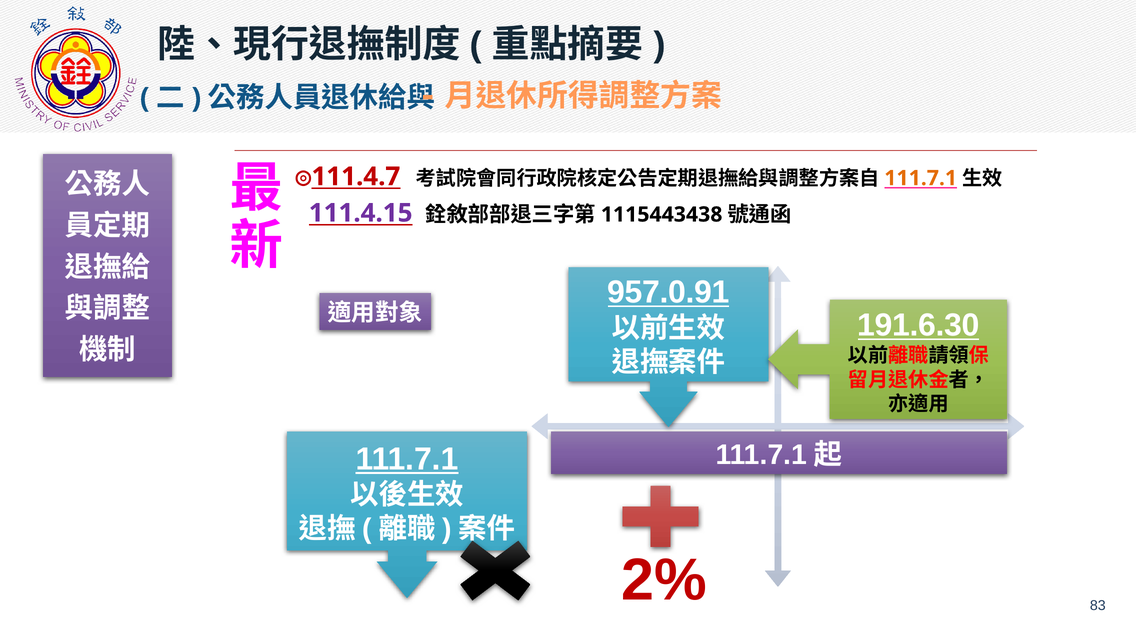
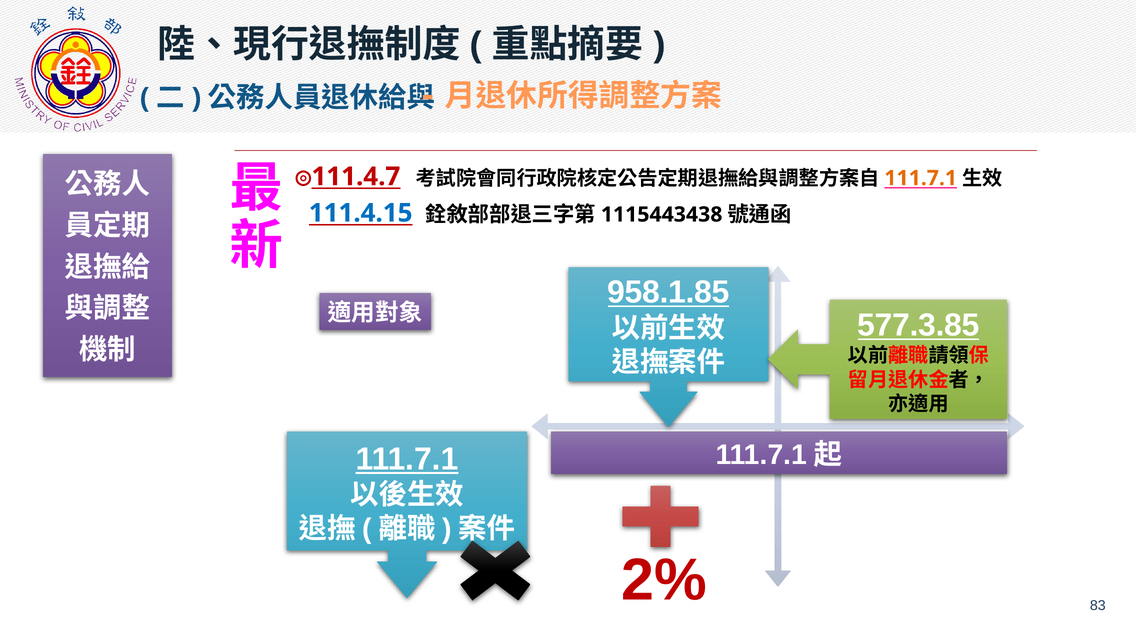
111.4.15 colour: purple -> blue
957.0.91: 957.0.91 -> 958.1.85
191.6.30: 191.6.30 -> 577.3.85
